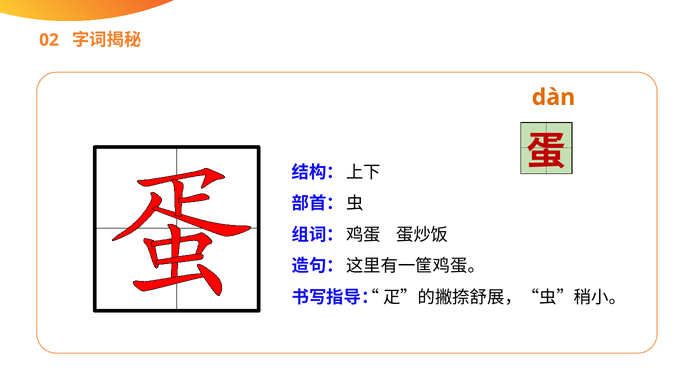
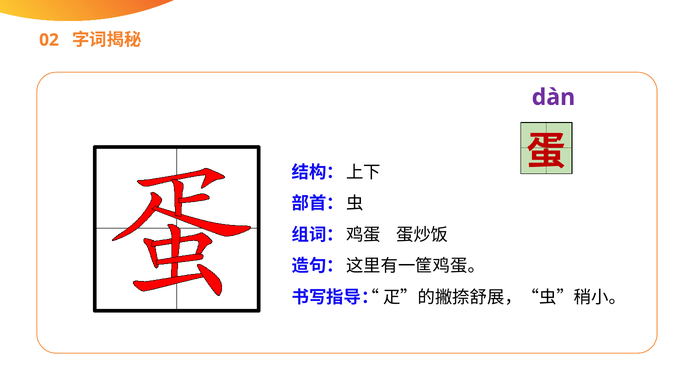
dàn colour: orange -> purple
